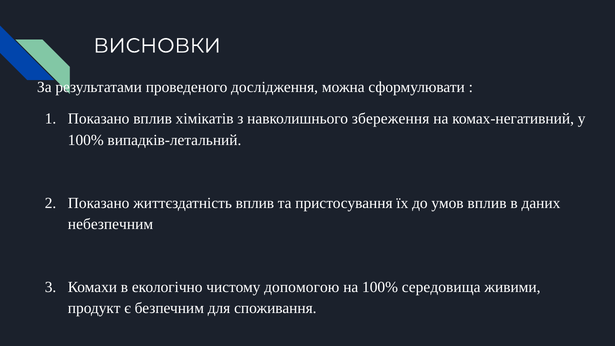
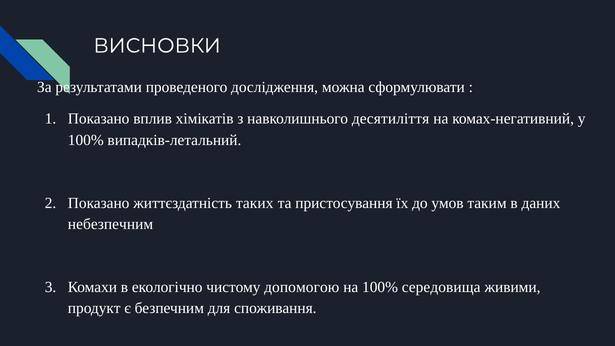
збереження: збереження -> десятиліття
життєздатність вплив: вплив -> таких
умов вплив: вплив -> таким
